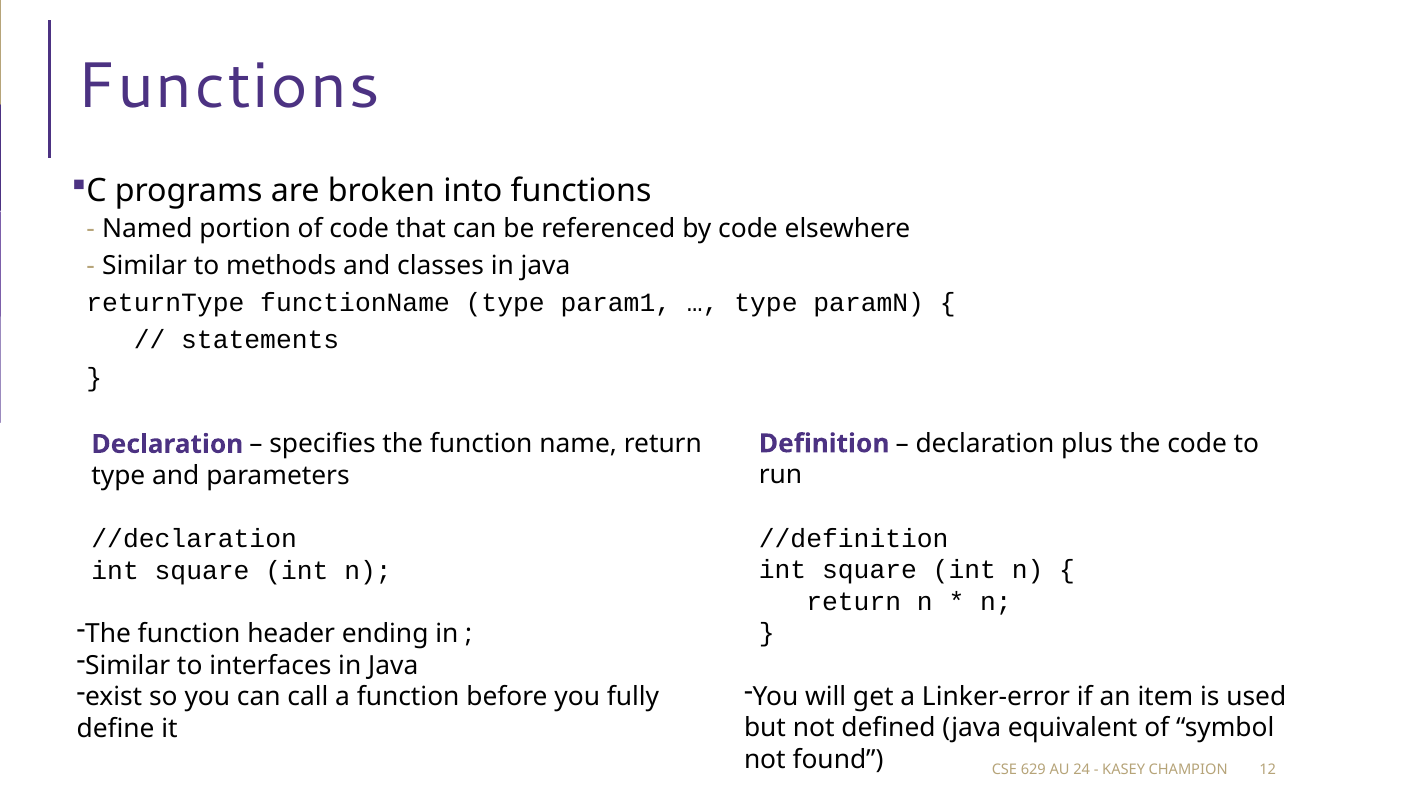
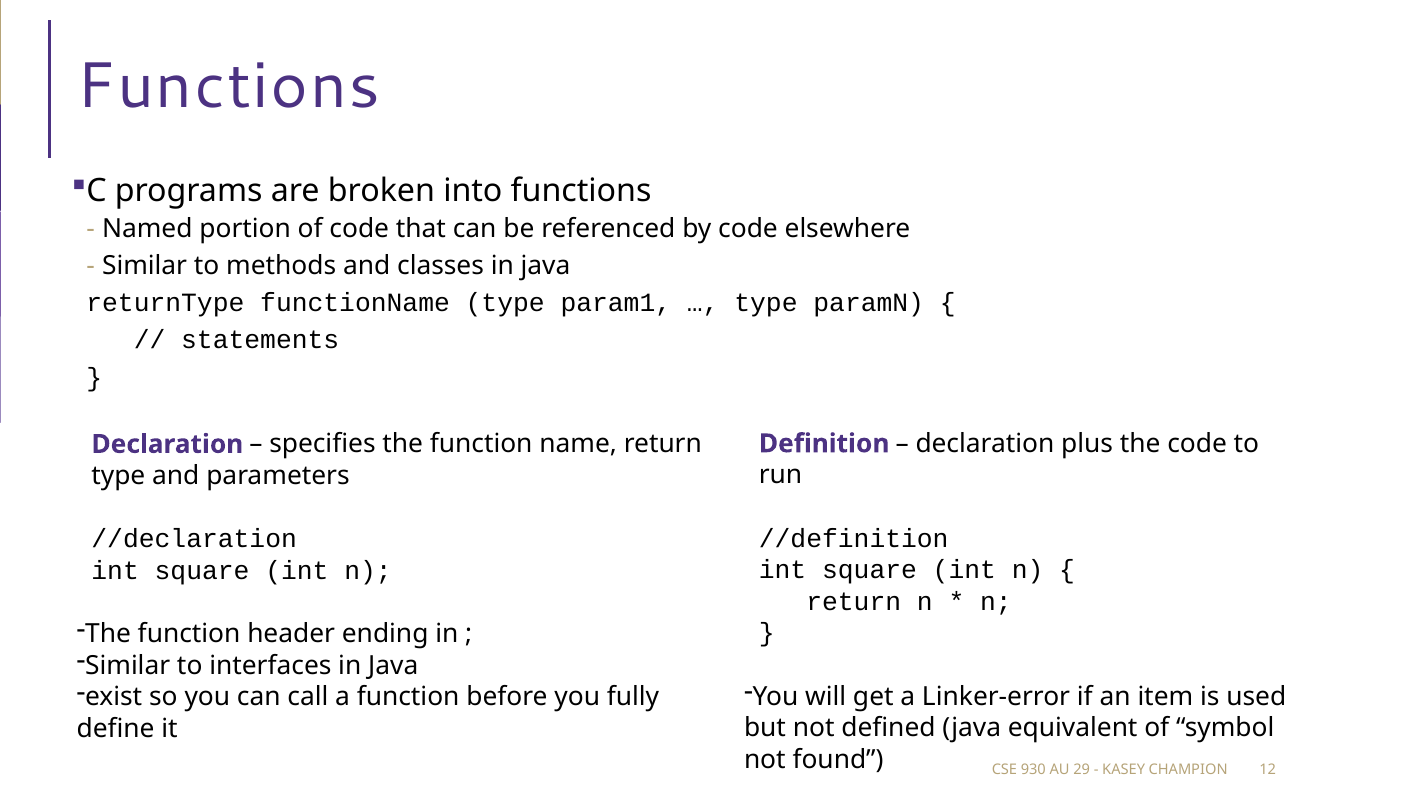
629: 629 -> 930
24: 24 -> 29
